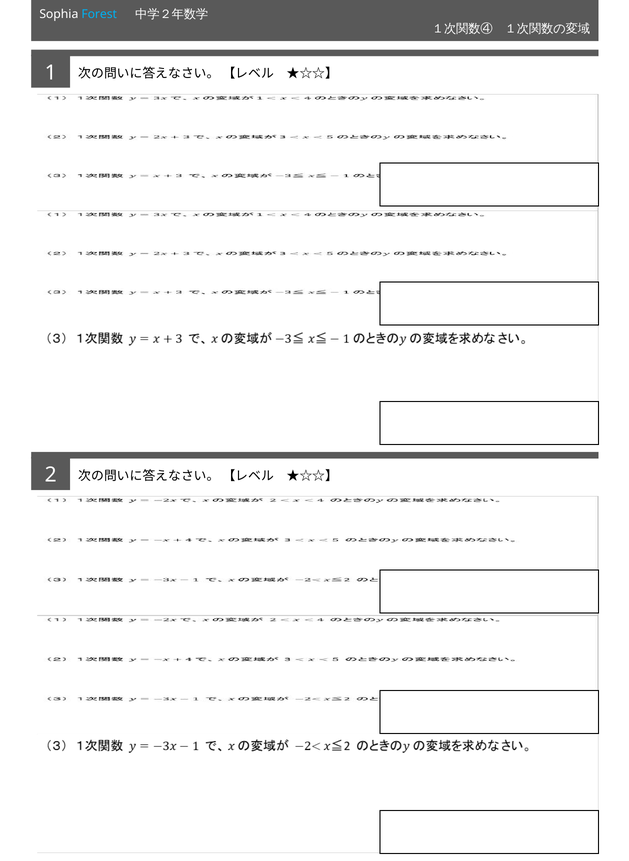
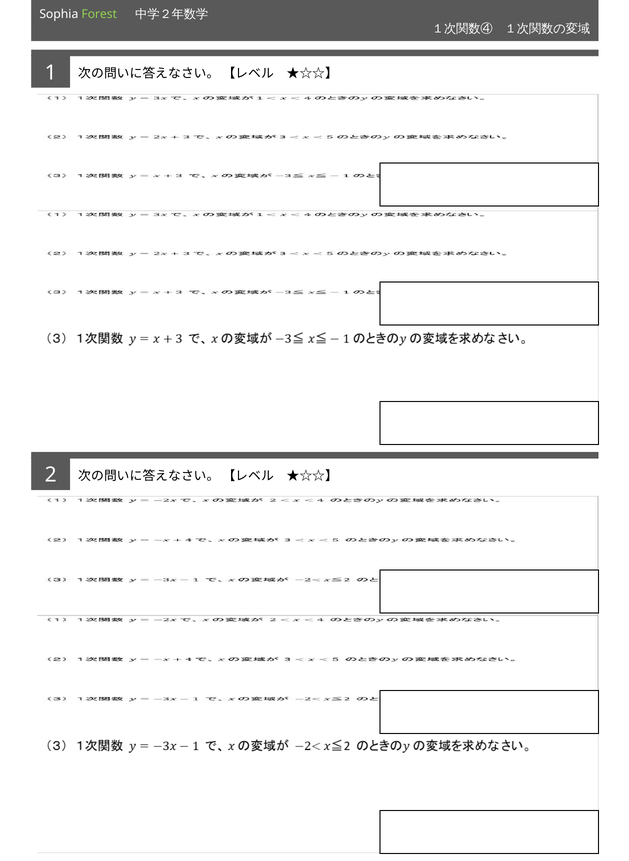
Forest colour: light blue -> light green
